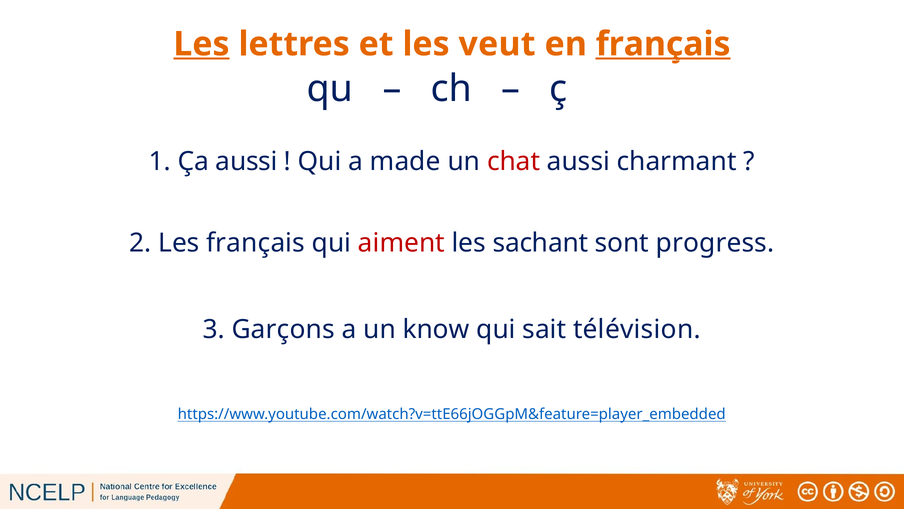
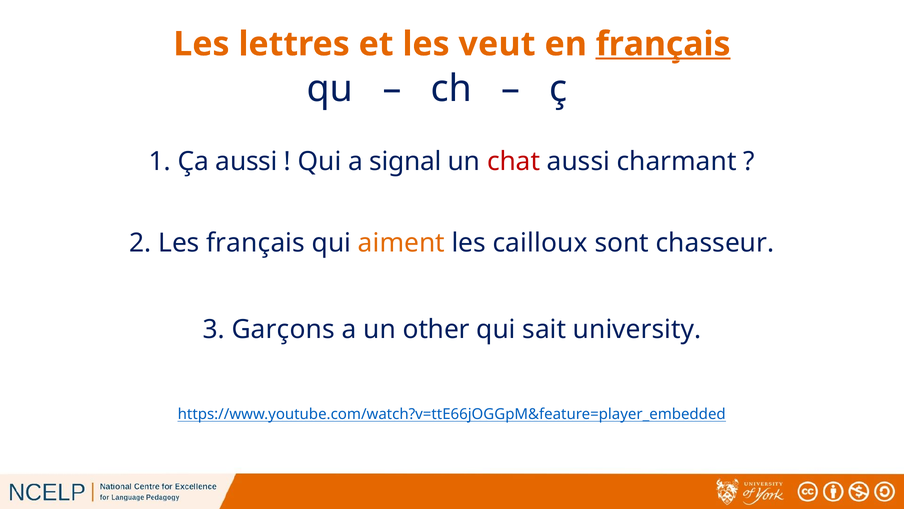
Les at (201, 44) underline: present -> none
made: made -> signal
aiment colour: red -> orange
sachant: sachant -> cailloux
progress: progress -> chasseur
know: know -> other
télévision: télévision -> university
